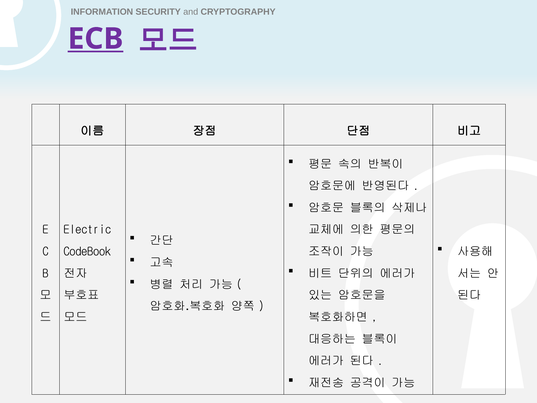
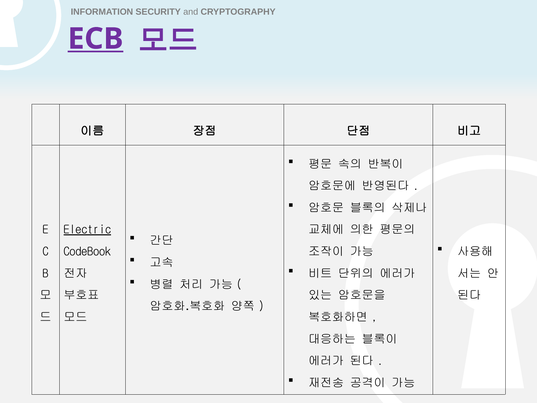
Electric underline: none -> present
